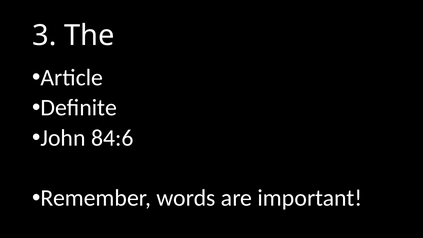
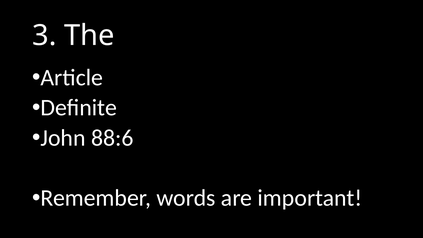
84:6: 84:6 -> 88:6
